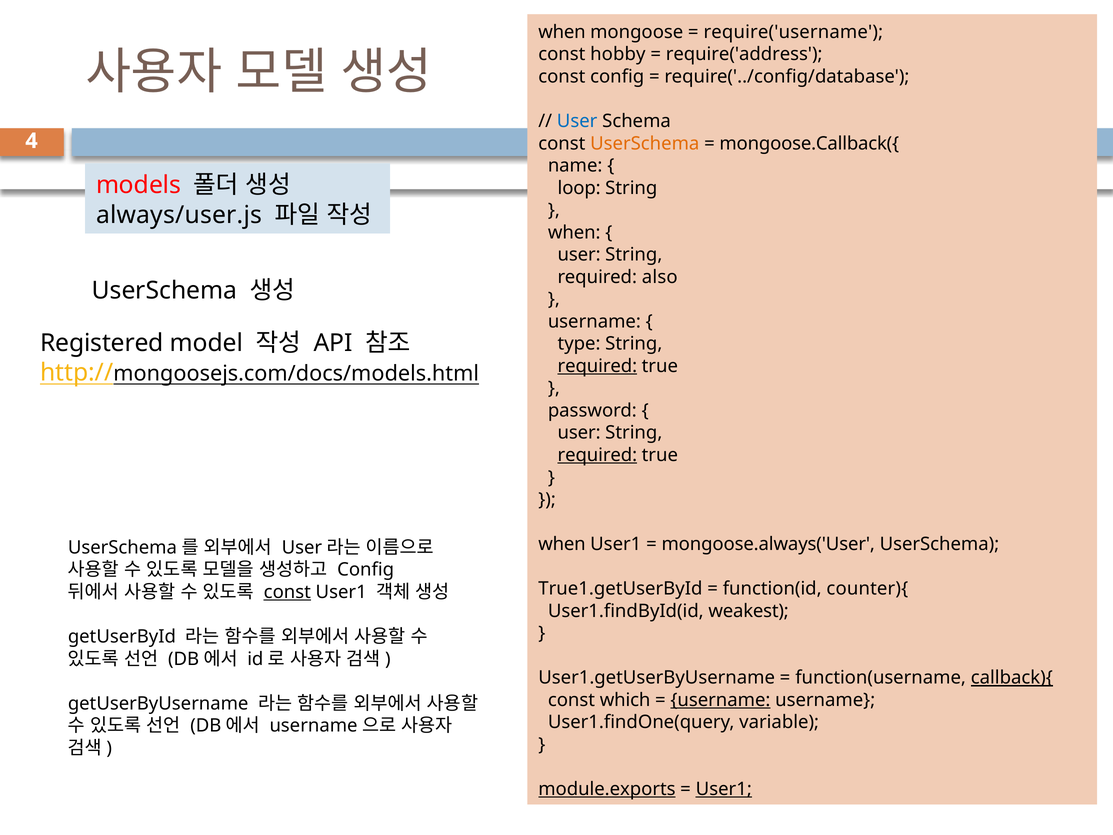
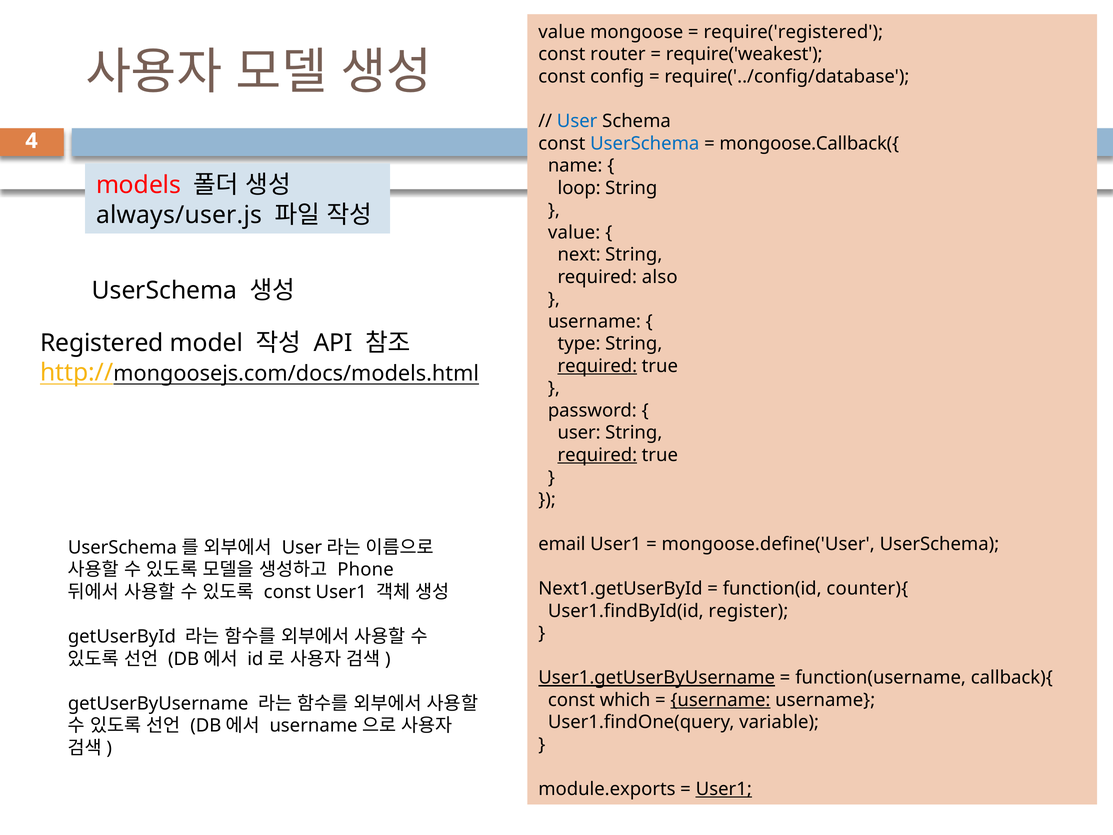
when at (562, 32): when -> value
require('username: require('username -> require('registered
hobby: hobby -> router
require('address: require('address -> require('weakest
UserSchema at (645, 143) colour: orange -> blue
when at (574, 232): when -> value
user at (579, 255): user -> next
when at (562, 544): when -> email
mongoose.always('User: mongoose.always('User -> mongoose.define('User
Config at (366, 570): Config -> Phone
True1.getUserById: True1.getUserById -> Next1.getUserById
const at (287, 592) underline: present -> none
weakest: weakest -> register
User1.getUserByUsername underline: none -> present
callback){ underline: present -> none
module.exports underline: present -> none
